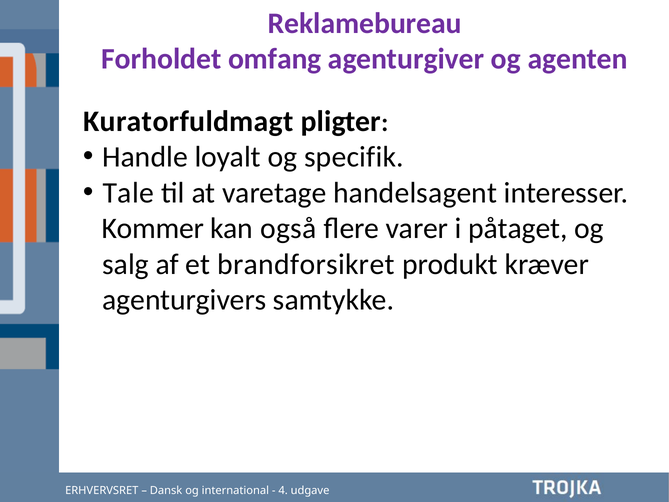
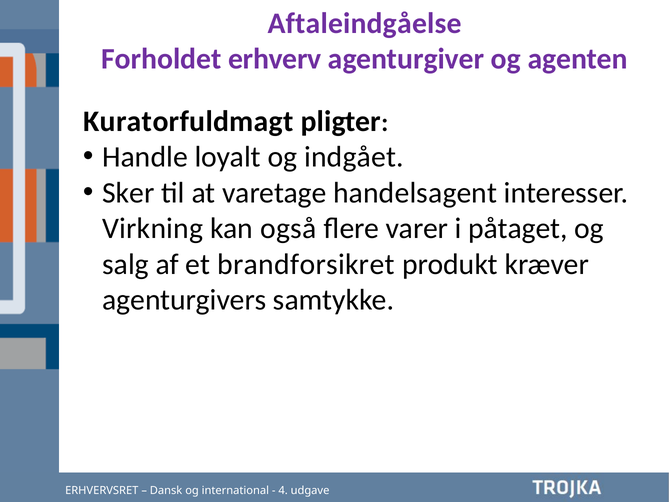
Reklamebureau: Reklamebureau -> Aftaleindgåelse
omfang: omfang -> erhverv
specifik: specifik -> indgået
Tale: Tale -> Sker
Kommer: Kommer -> Virkning
